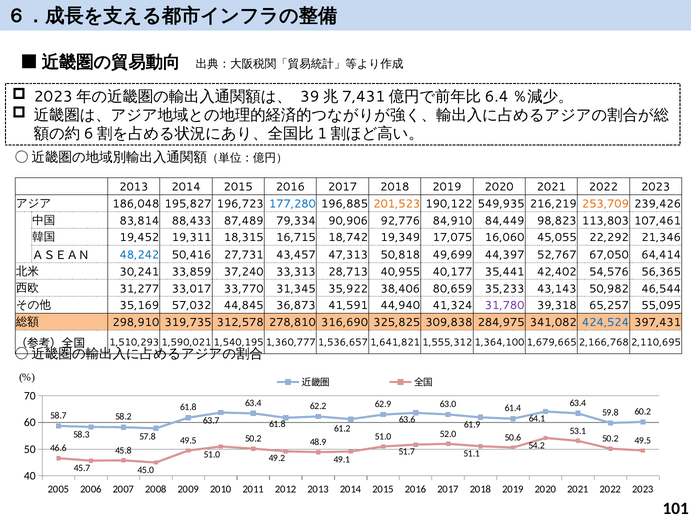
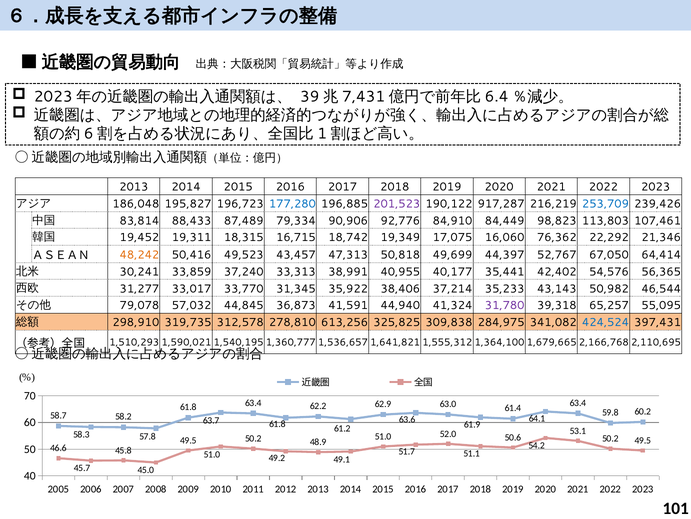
201,523 colour: orange -> purple
549,935: 549,935 -> 917,287
253,709 colour: orange -> blue
45,055: 45,055 -> 76,362
48,242 colour: blue -> orange
27,731: 27,731 -> 49,523
28,713: 28,713 -> 38,991
80,659: 80,659 -> 37,214
35,169: 35,169 -> 79,078
316,690: 316,690 -> 613,256
